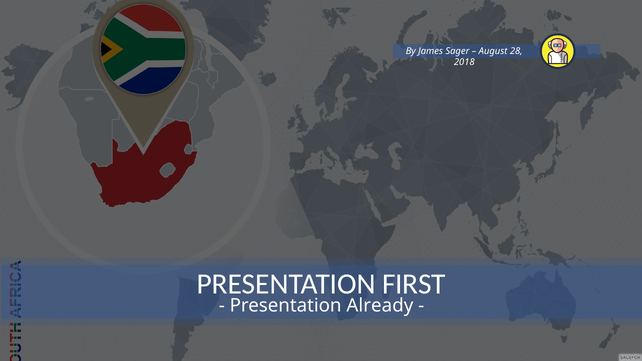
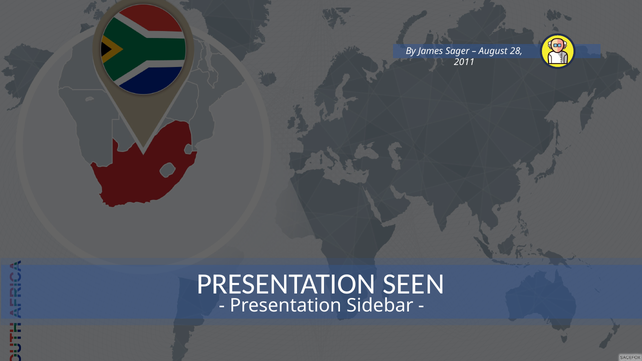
2018: 2018 -> 2011
FIRST: FIRST -> SEEN
Already: Already -> Sidebar
